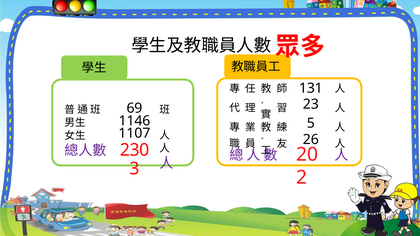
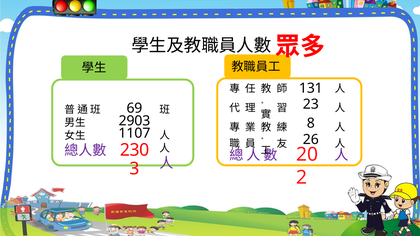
1146: 1146 -> 2903
5: 5 -> 8
